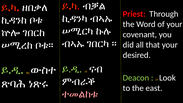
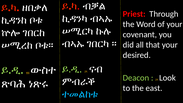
ተመልከቱ colour: pink -> light blue
